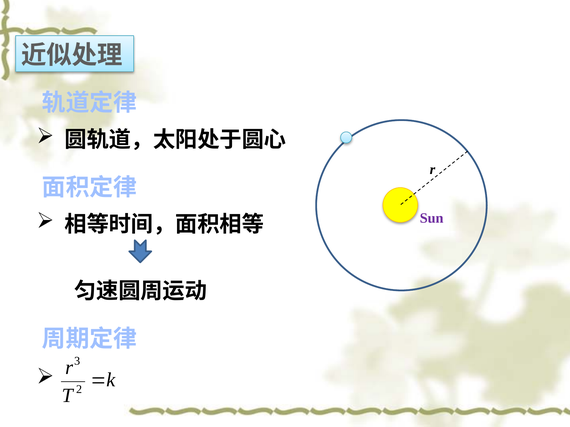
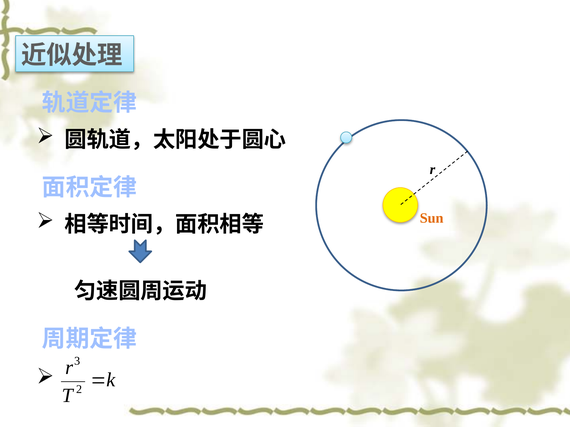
Sun colour: purple -> orange
